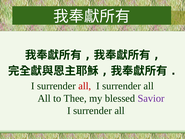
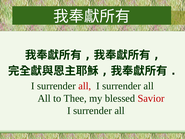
Savior colour: purple -> red
